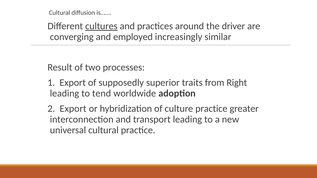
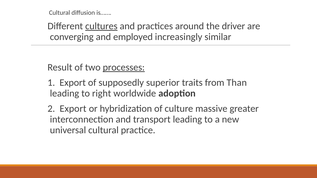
processes underline: none -> present
Right: Right -> Than
tend: tend -> right
culture practice: practice -> massive
